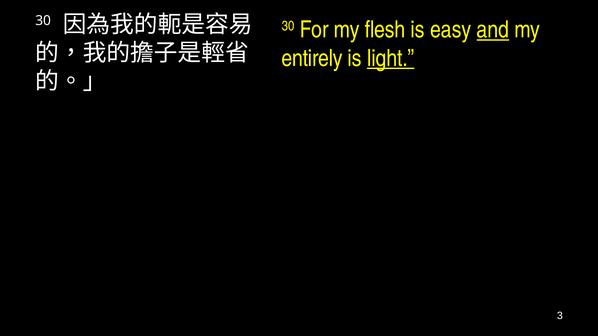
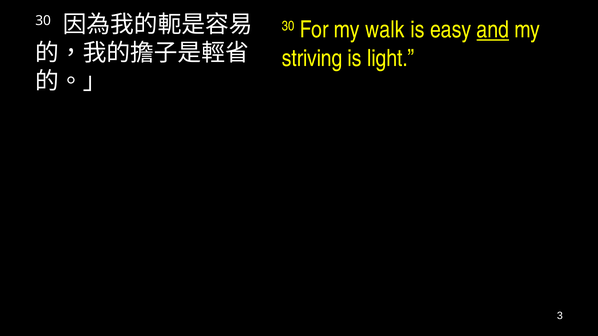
flesh: flesh -> walk
entirely: entirely -> striving
light underline: present -> none
